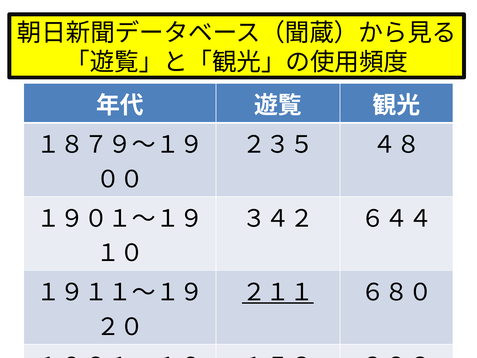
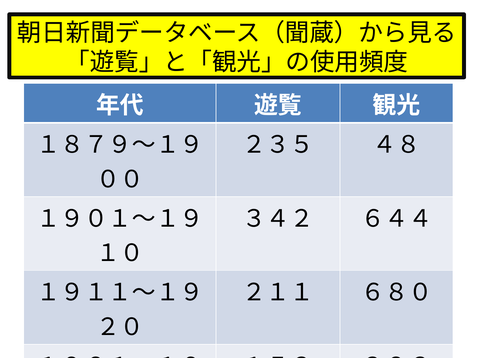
２１１ underline: present -> none
